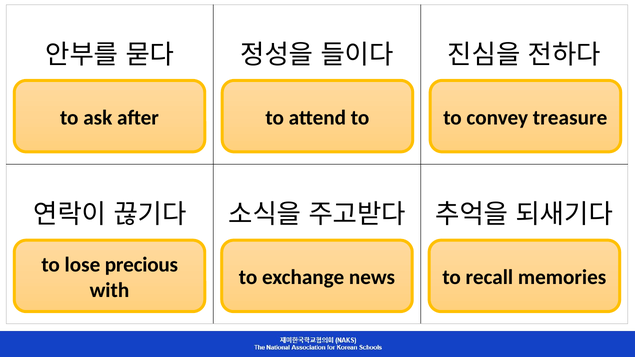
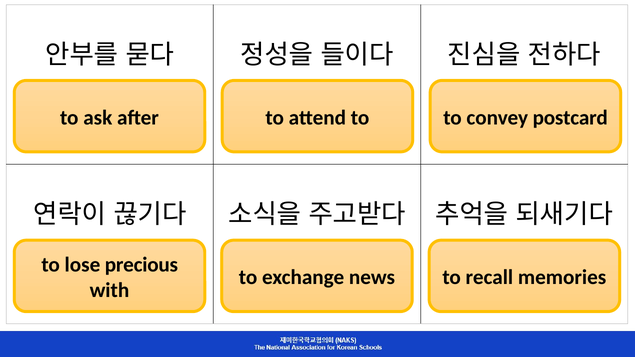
treasure: treasure -> postcard
